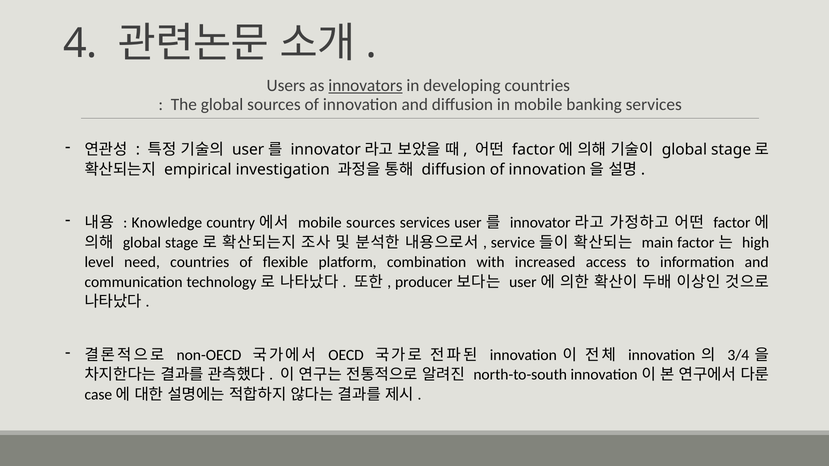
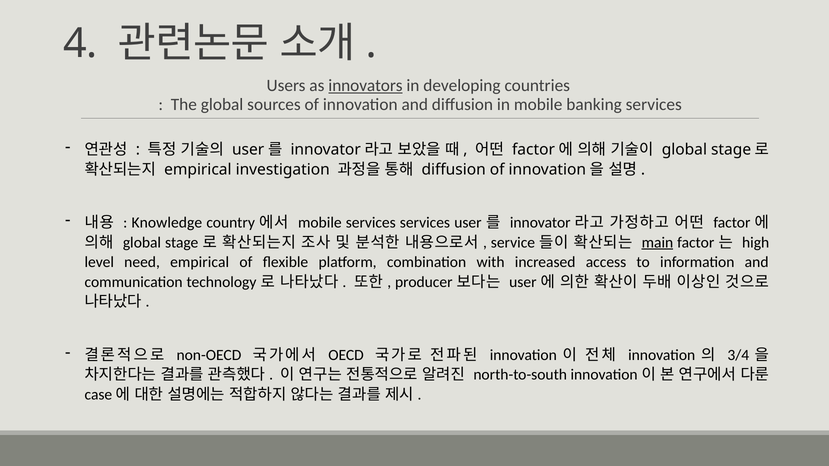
mobile sources: sources -> services
main underline: none -> present
need countries: countries -> empirical
